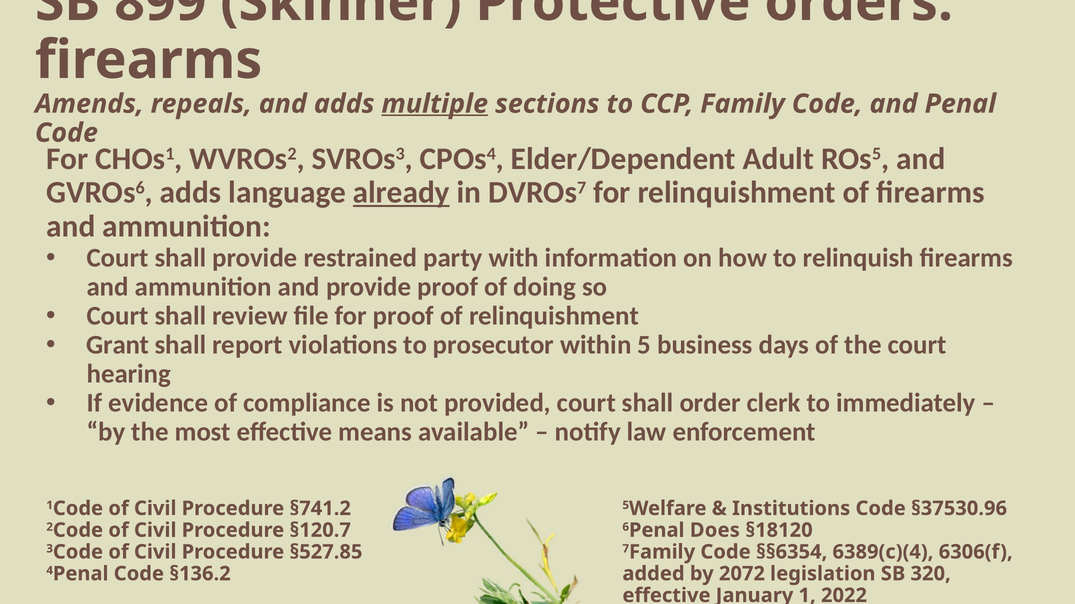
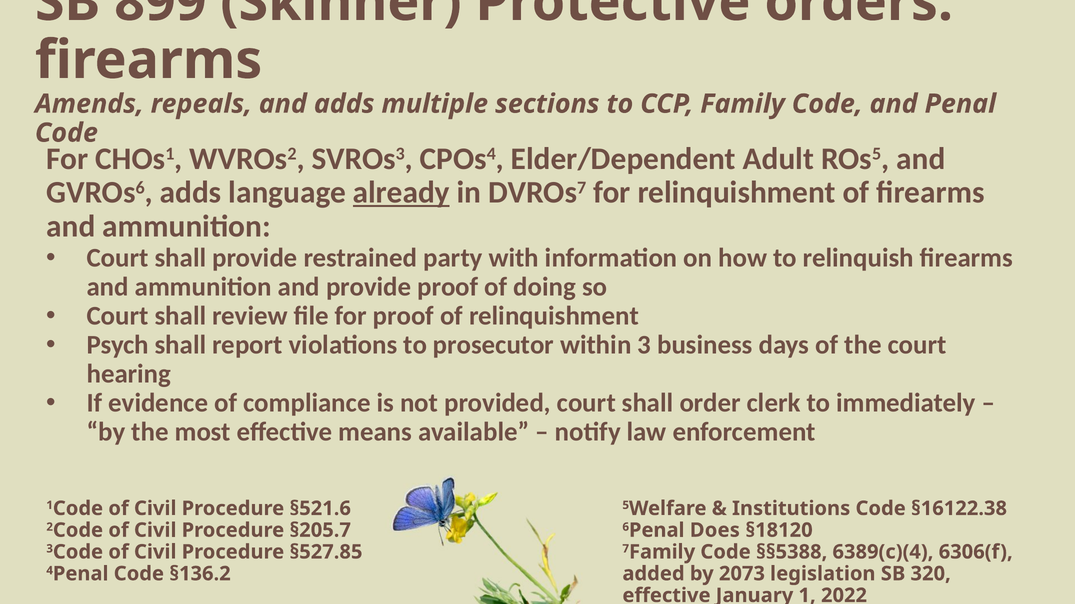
multiple underline: present -> none
Grant: Grant -> Psych
5: 5 -> 3
§741.2: §741.2 -> §521.6
§37530.96: §37530.96 -> §16122.38
§120.7: §120.7 -> §205.7
§§6354: §§6354 -> §§5388
2072: 2072 -> 2073
